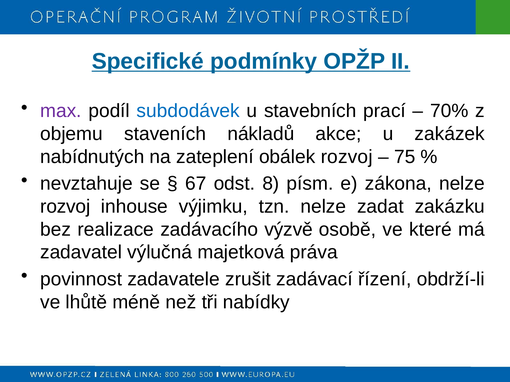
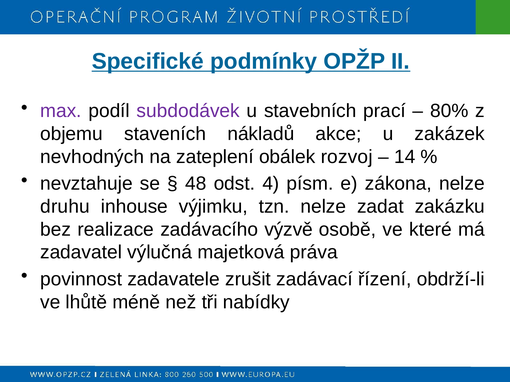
subdodávek colour: blue -> purple
70%: 70% -> 80%
nabídnutých: nabídnutých -> nevhodných
75: 75 -> 14
67: 67 -> 48
8: 8 -> 4
rozvoj at (65, 207): rozvoj -> druhu
